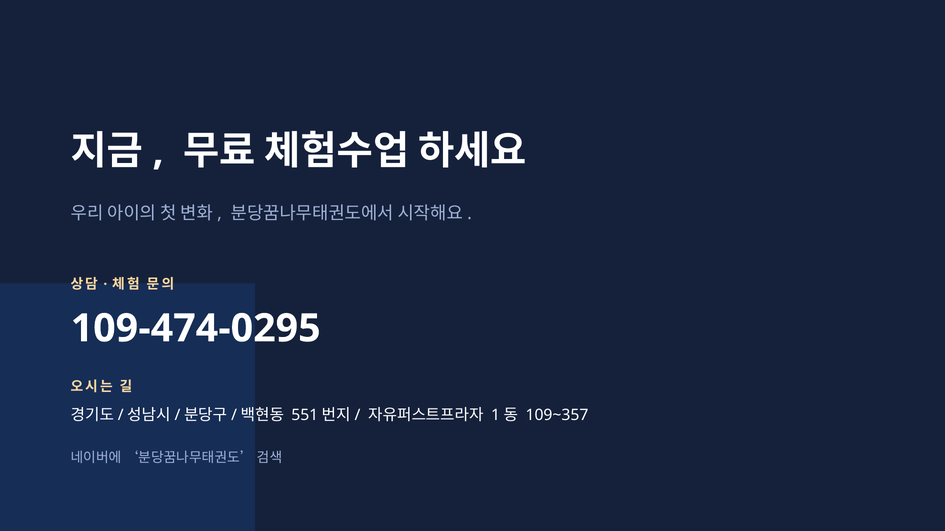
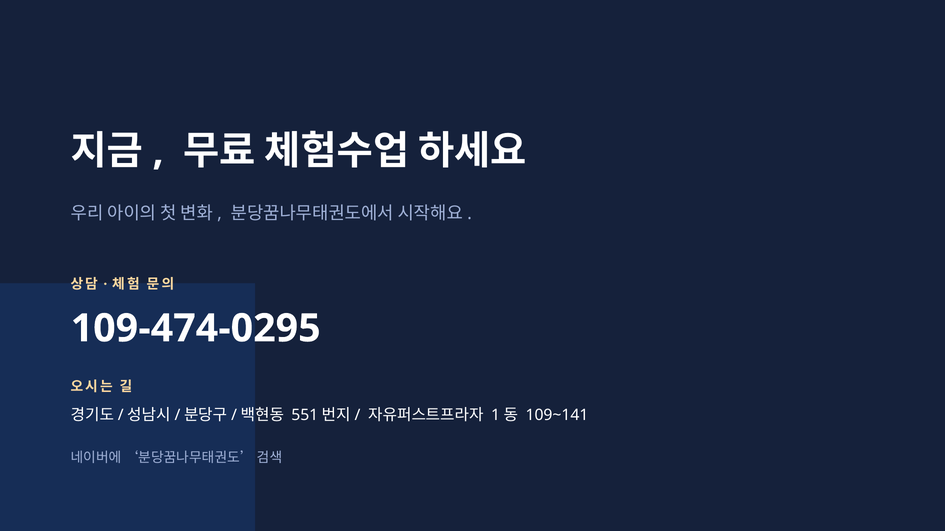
109~357: 109~357 -> 109~141
